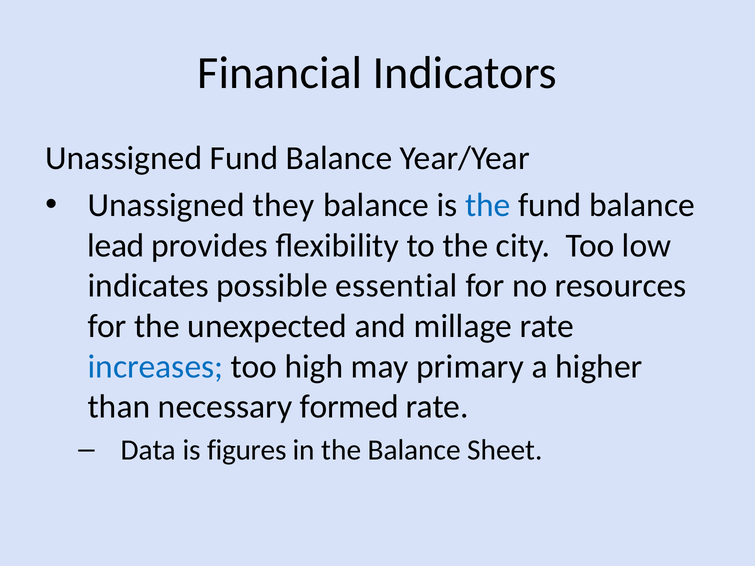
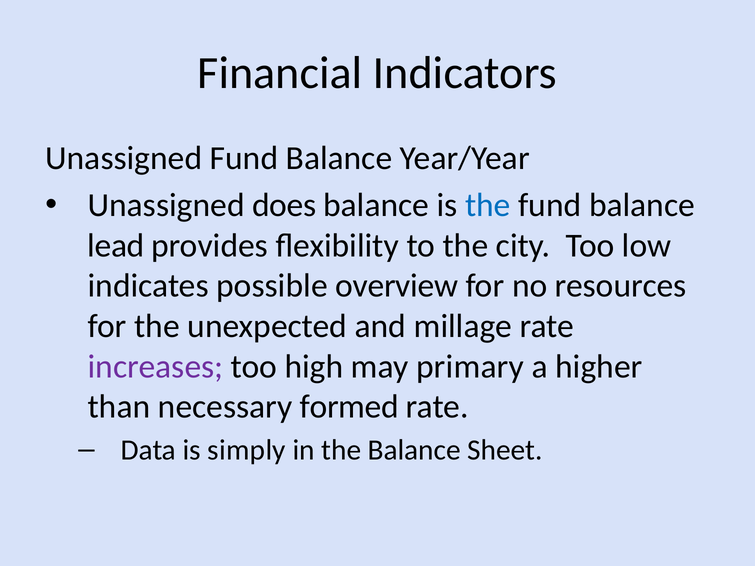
they: they -> does
essential: essential -> overview
increases colour: blue -> purple
figures: figures -> simply
